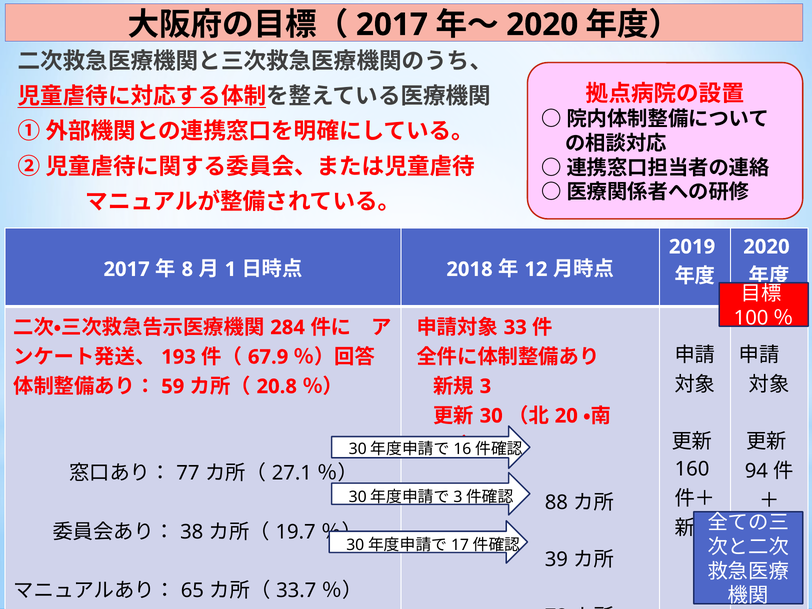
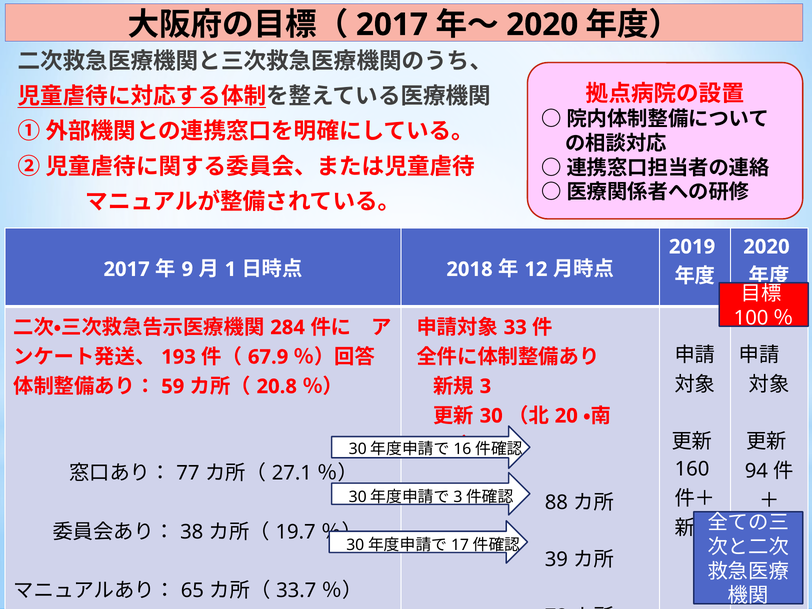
8: 8 -> 9
